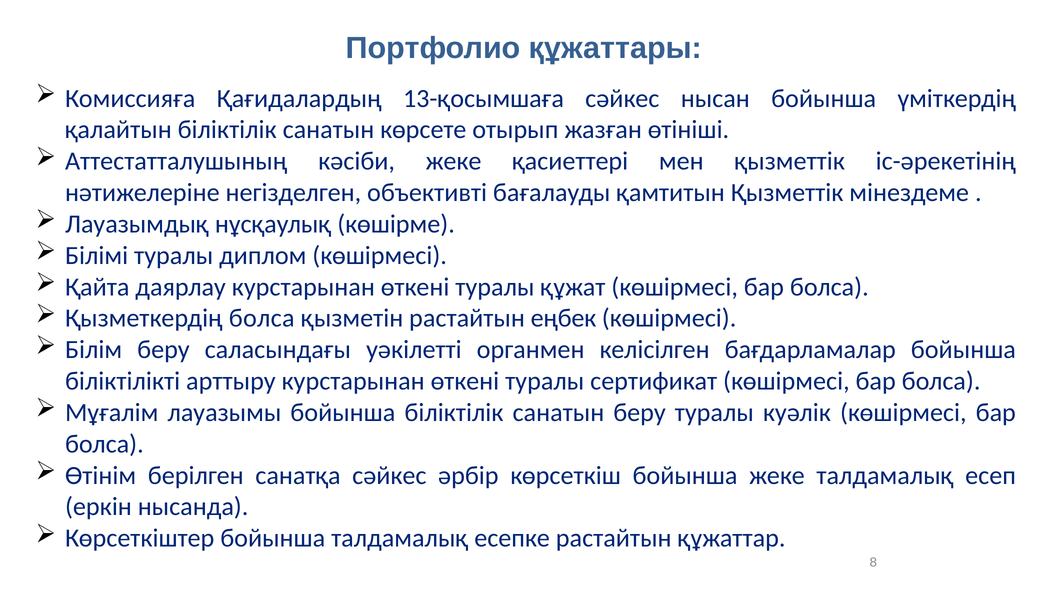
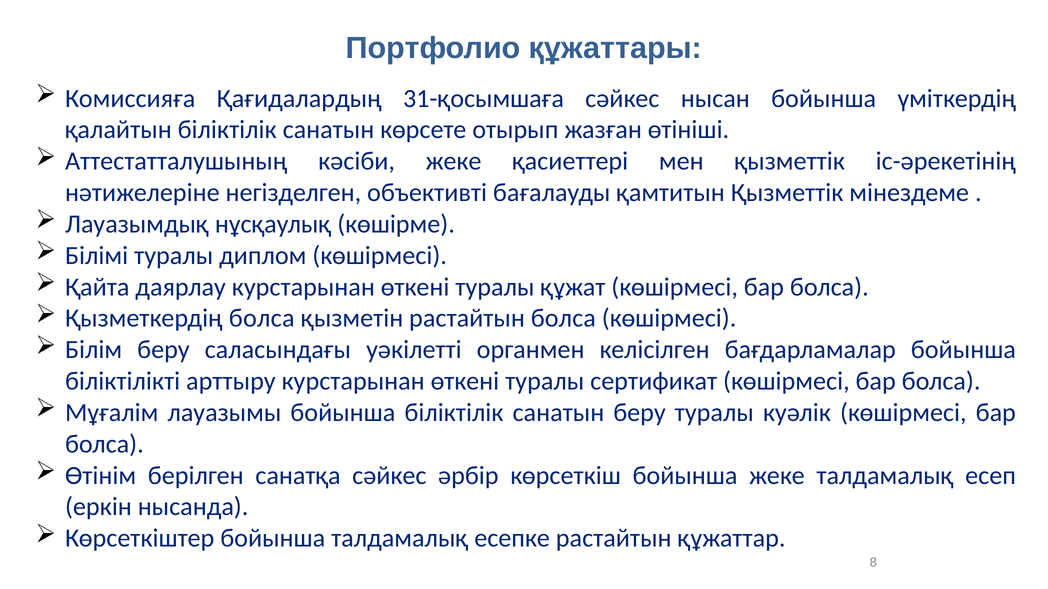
13-қосымшаға: 13-қосымшаға -> 31-қосымшаға
растайтын еңбек: еңбек -> болса
